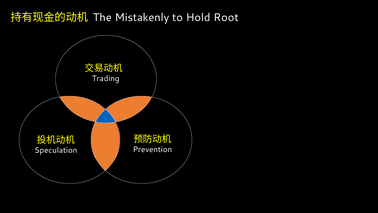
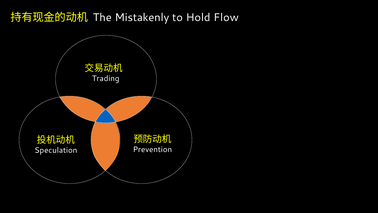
Root: Root -> Flow
